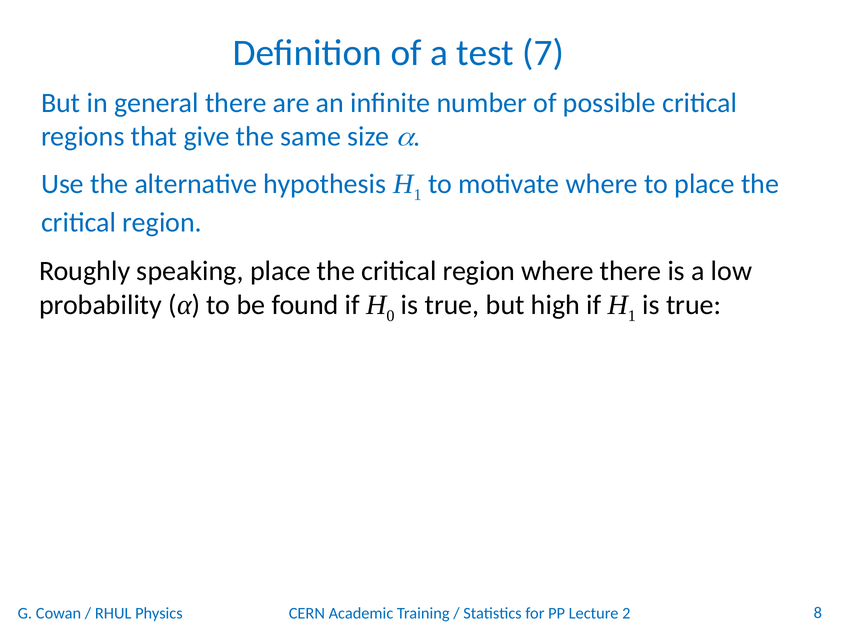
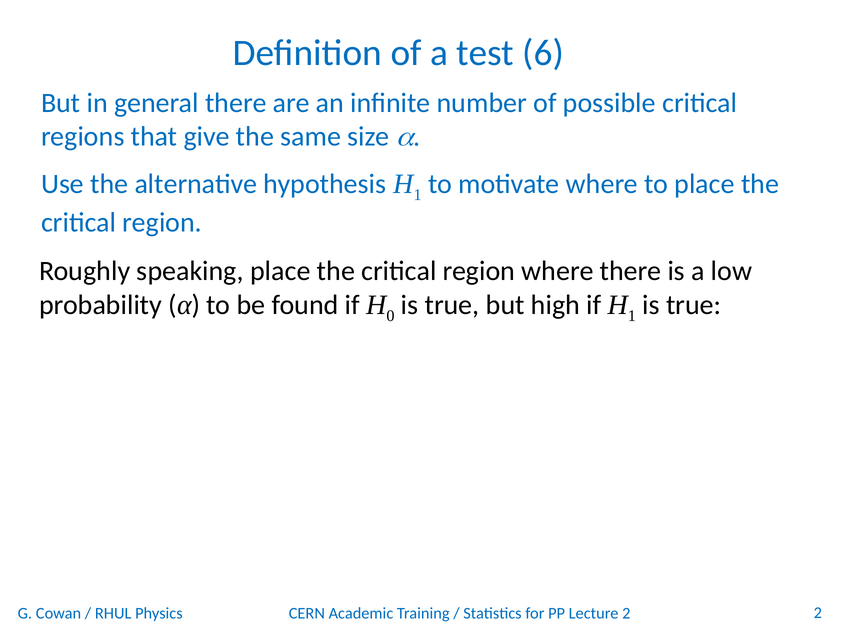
7: 7 -> 6
2 8: 8 -> 2
